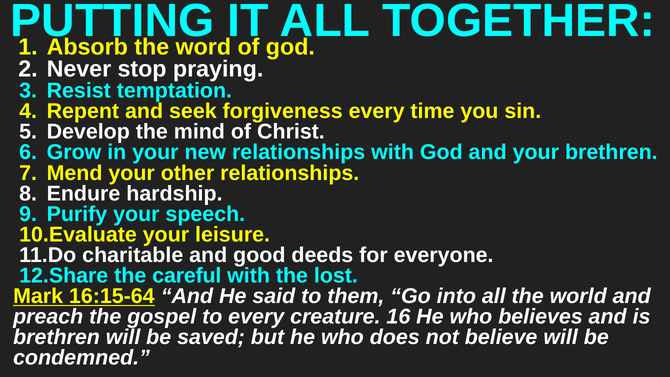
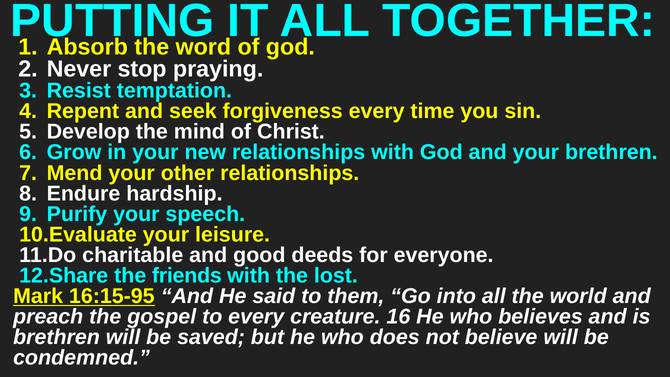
careful: careful -> friends
16:15-64: 16:15-64 -> 16:15-95
